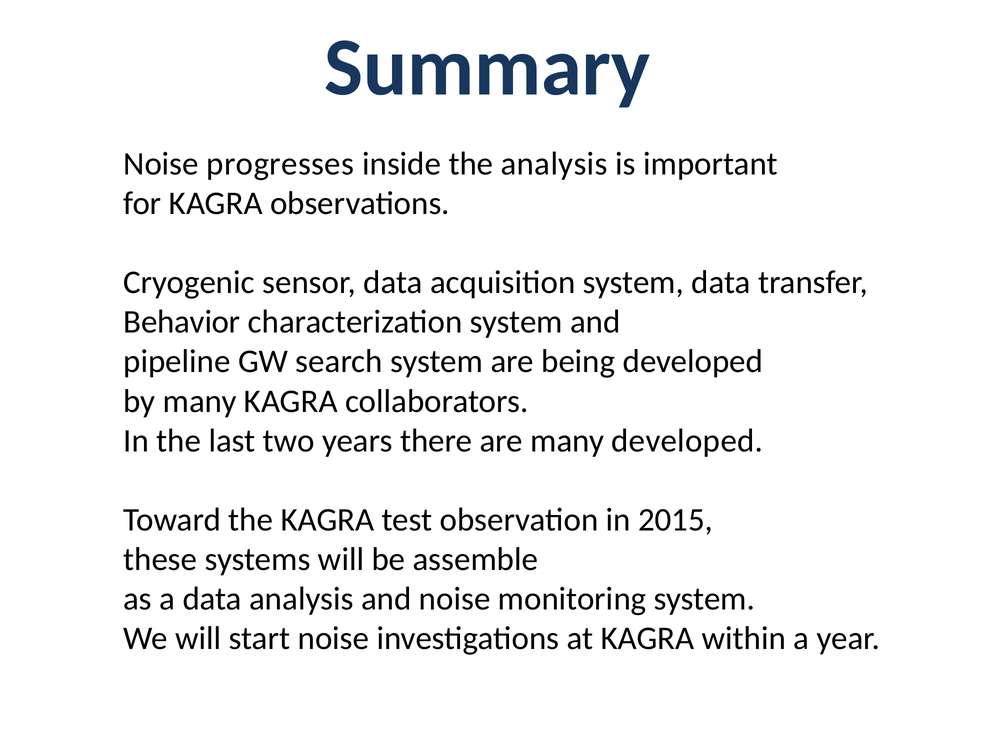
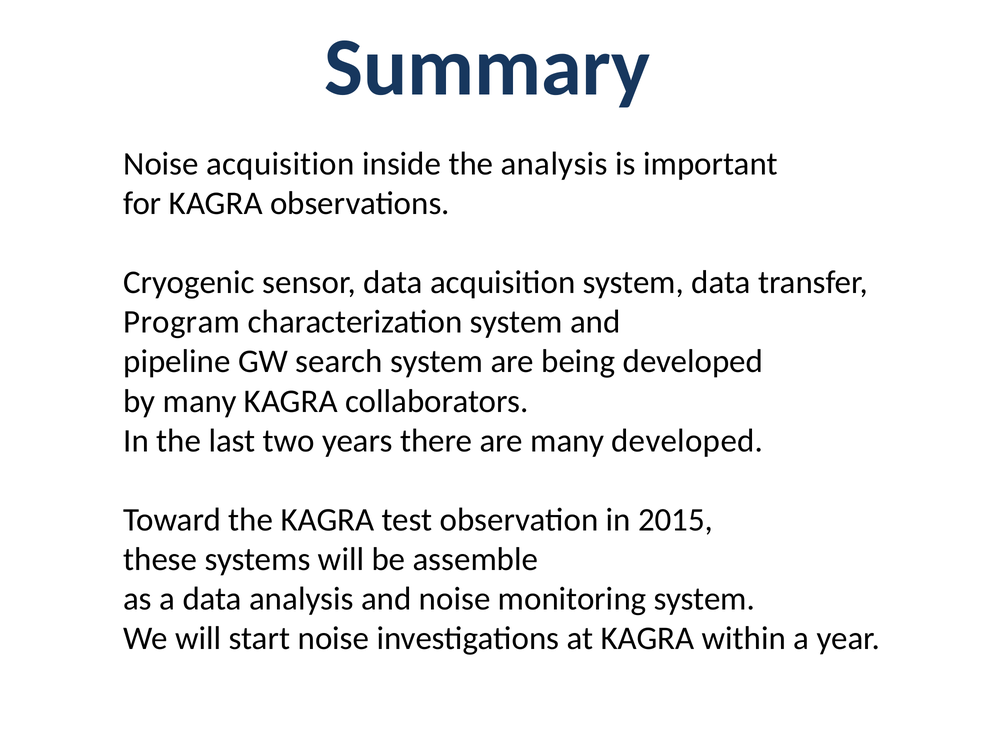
Noise progresses: progresses -> acquisition
Behavior: Behavior -> Program
